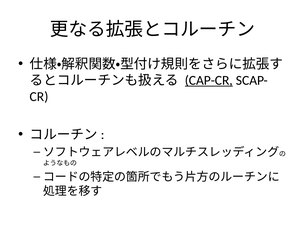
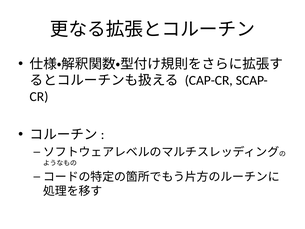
CAP-CR underline: present -> none
